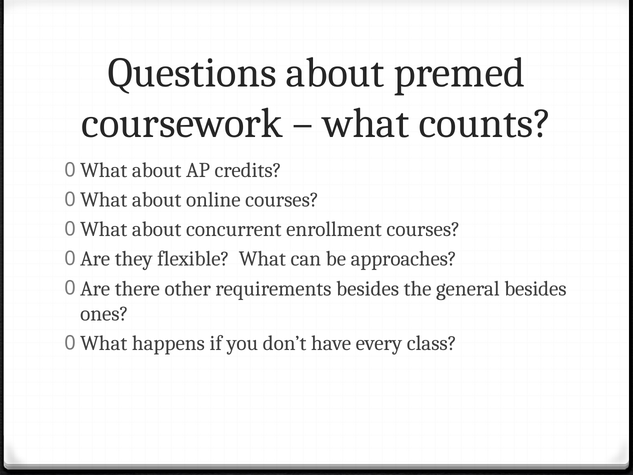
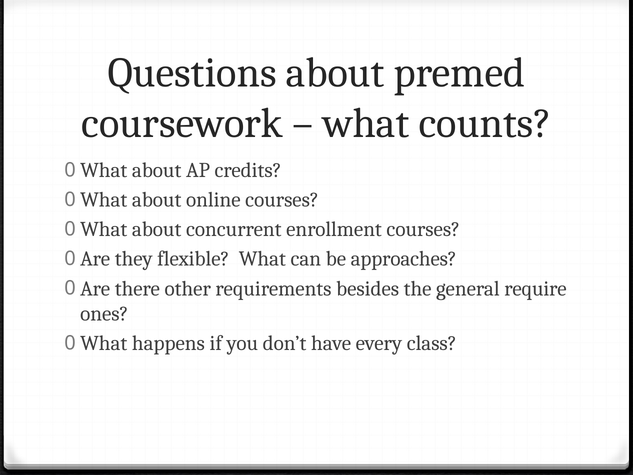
general besides: besides -> require
